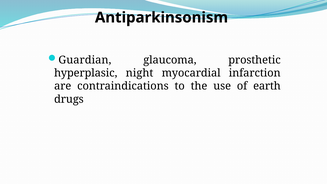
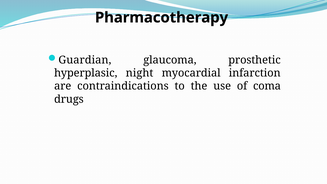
Antiparkinsonism: Antiparkinsonism -> Pharmacotherapy
earth: earth -> coma
